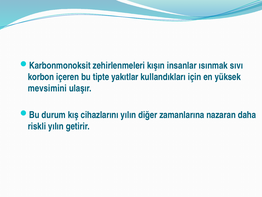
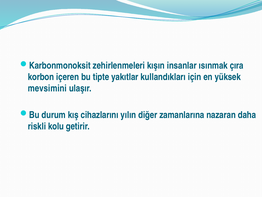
sıvı: sıvı -> çıra
riskli yılın: yılın -> kolu
